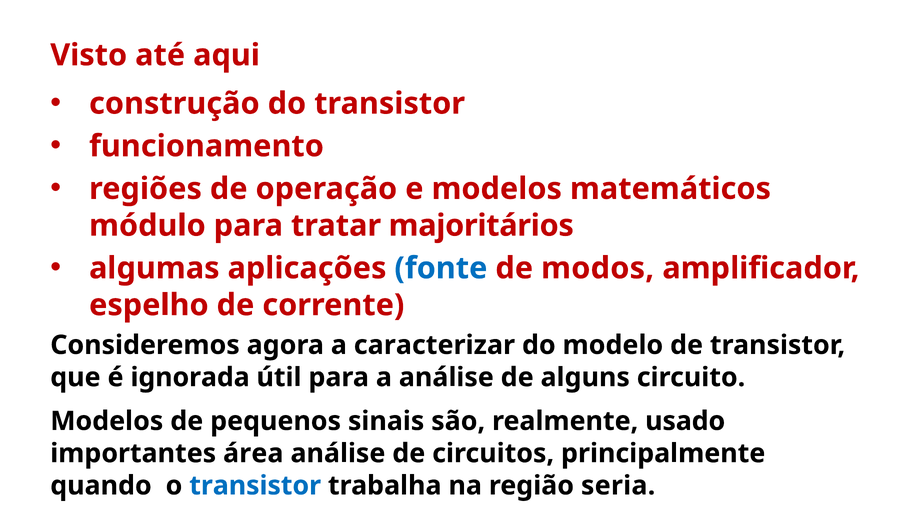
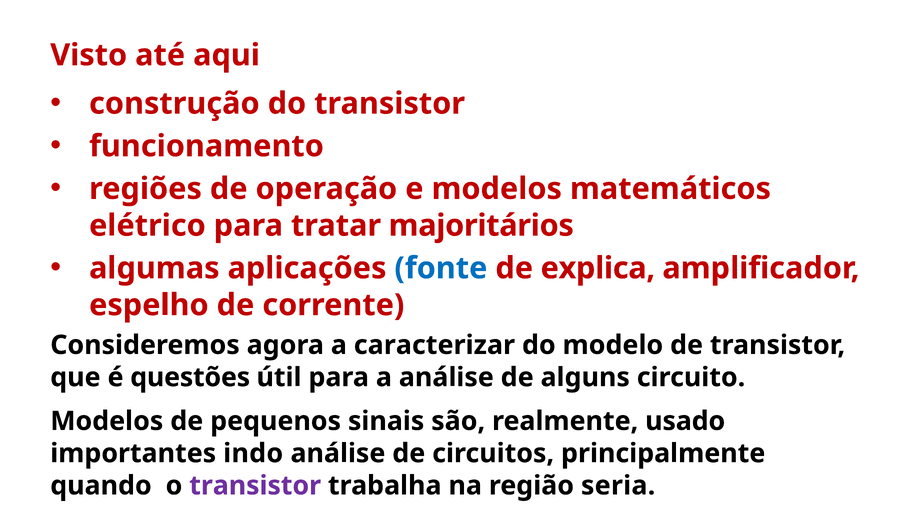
módulo: módulo -> elétrico
modos: modos -> explica
ignorada: ignorada -> questões
área: área -> indo
transistor at (255, 485) colour: blue -> purple
